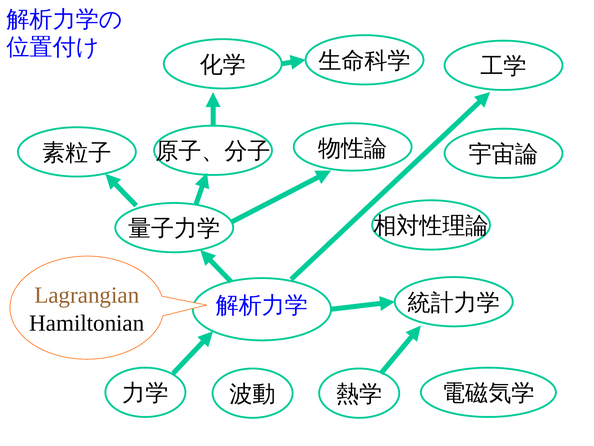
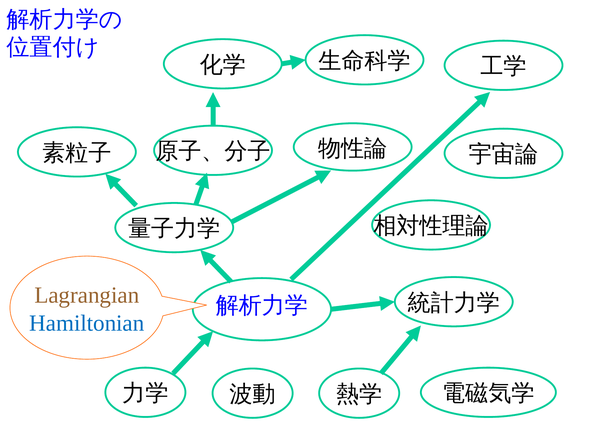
Hamiltonian colour: black -> blue
